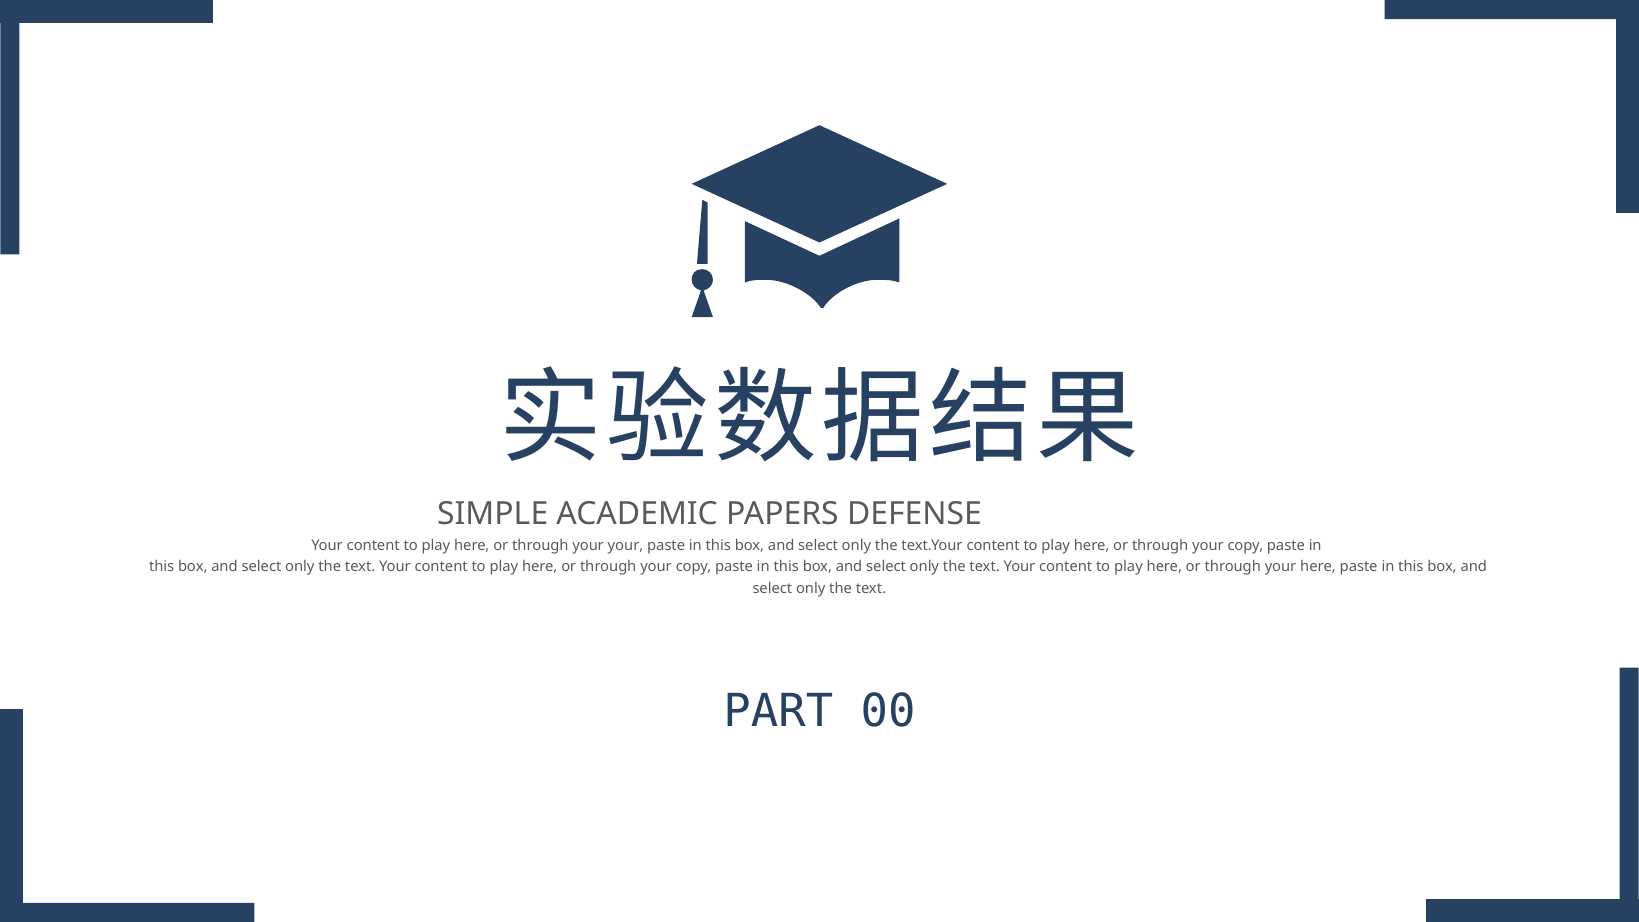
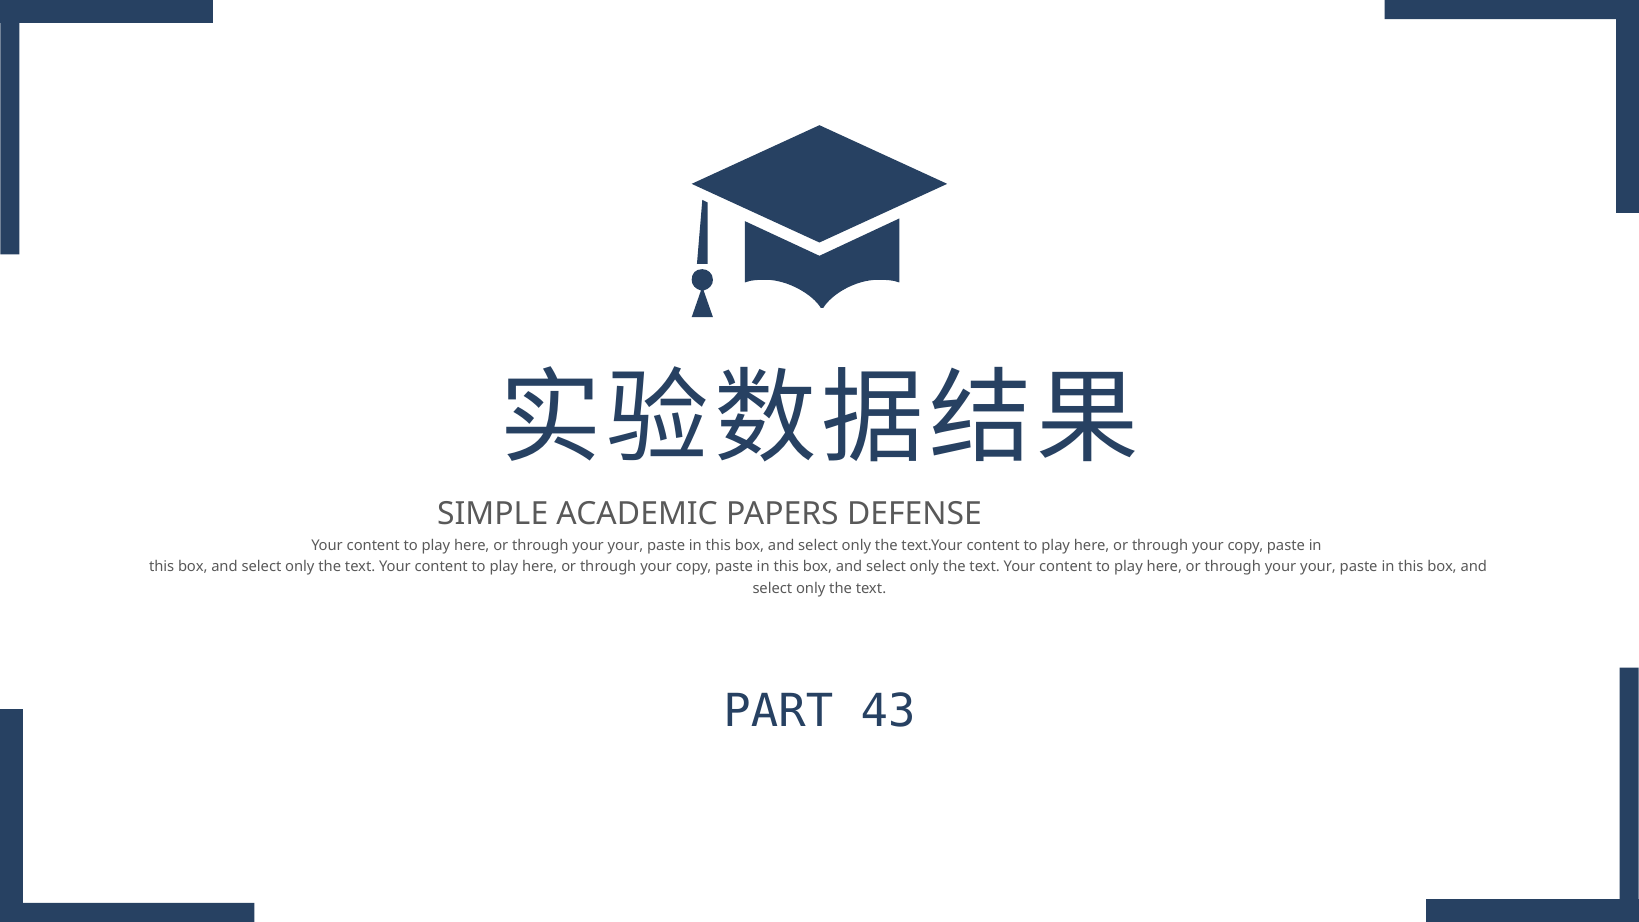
here at (1318, 567): here -> your
00: 00 -> 43
